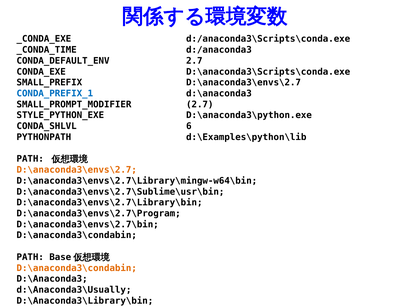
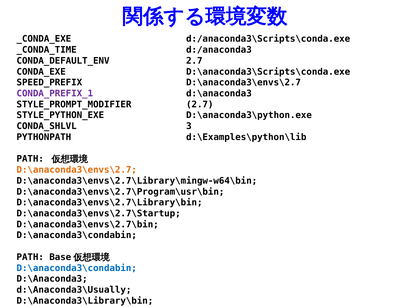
SMALL_PREFIX: SMALL_PREFIX -> SPEED_PREFIX
CONDA_PREFIX_1 colour: blue -> purple
SMALL_PROMPT_MODIFIER: SMALL_PROMPT_MODIFIER -> STYLE_PROMPT_MODIFIER
6: 6 -> 3
D:\anaconda3\envs\2.7\Sublime\usr\bin: D:\anaconda3\envs\2.7\Sublime\usr\bin -> D:\anaconda3\envs\2.7\Program\usr\bin
D:\anaconda3\envs\2.7\Program: D:\anaconda3\envs\2.7\Program -> D:\anaconda3\envs\2.7\Startup
D:\anaconda3\condabin at (77, 268) colour: orange -> blue
